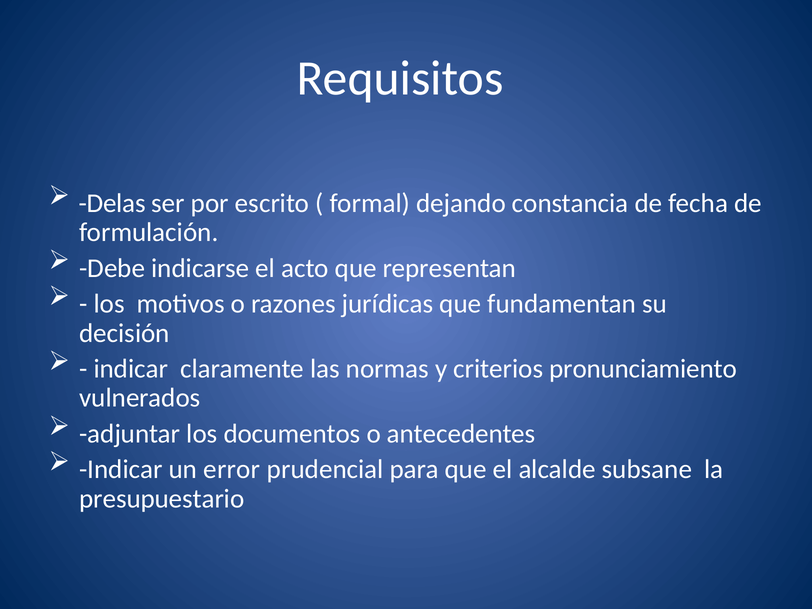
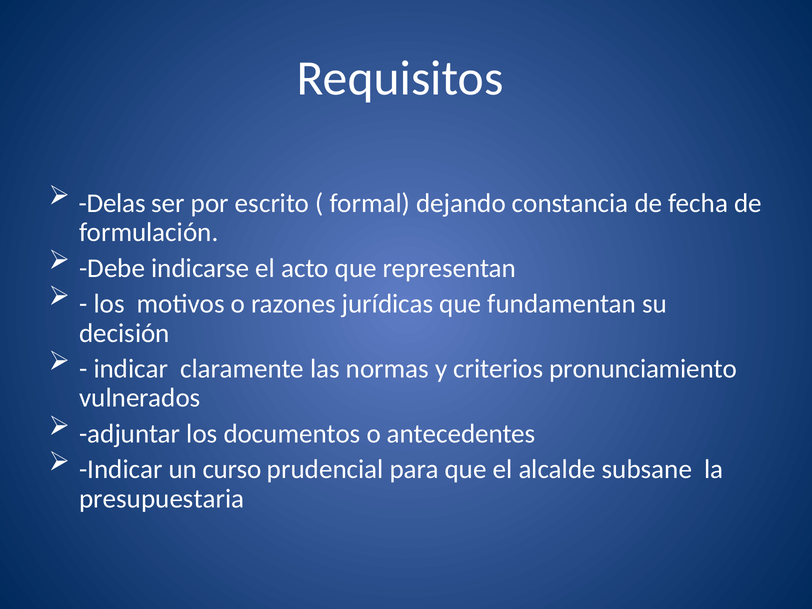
error: error -> curso
presupuestario: presupuestario -> presupuestaria
